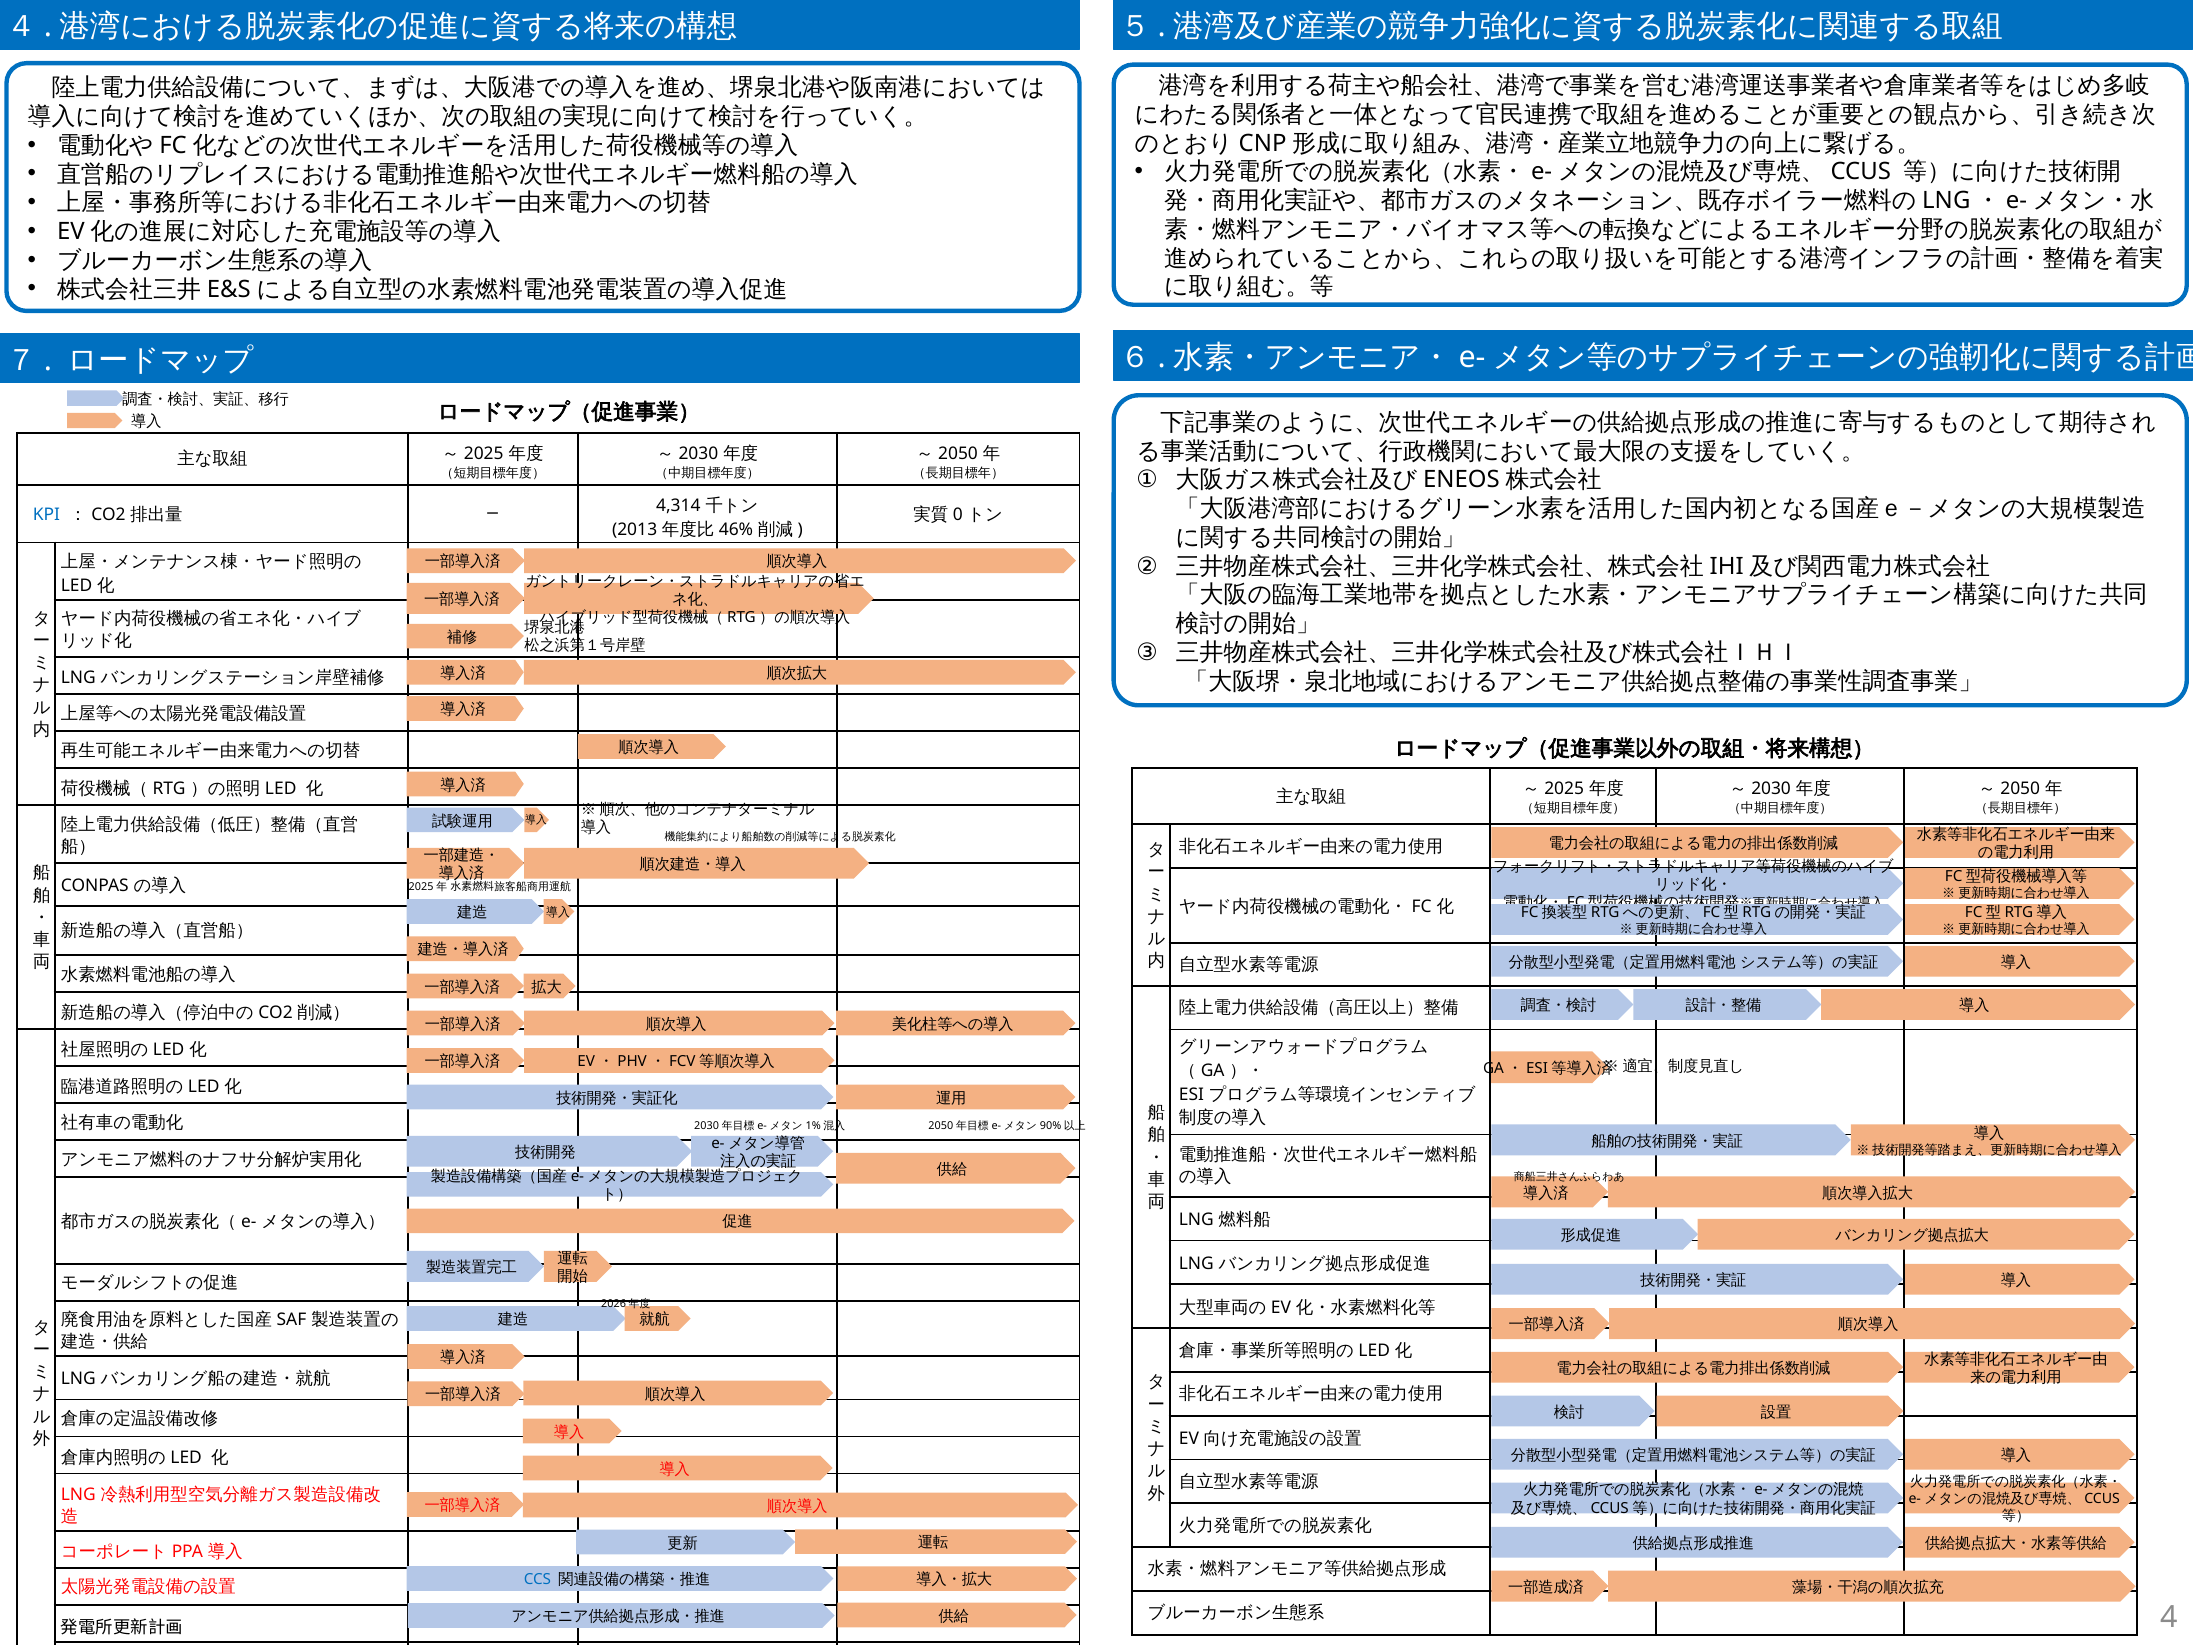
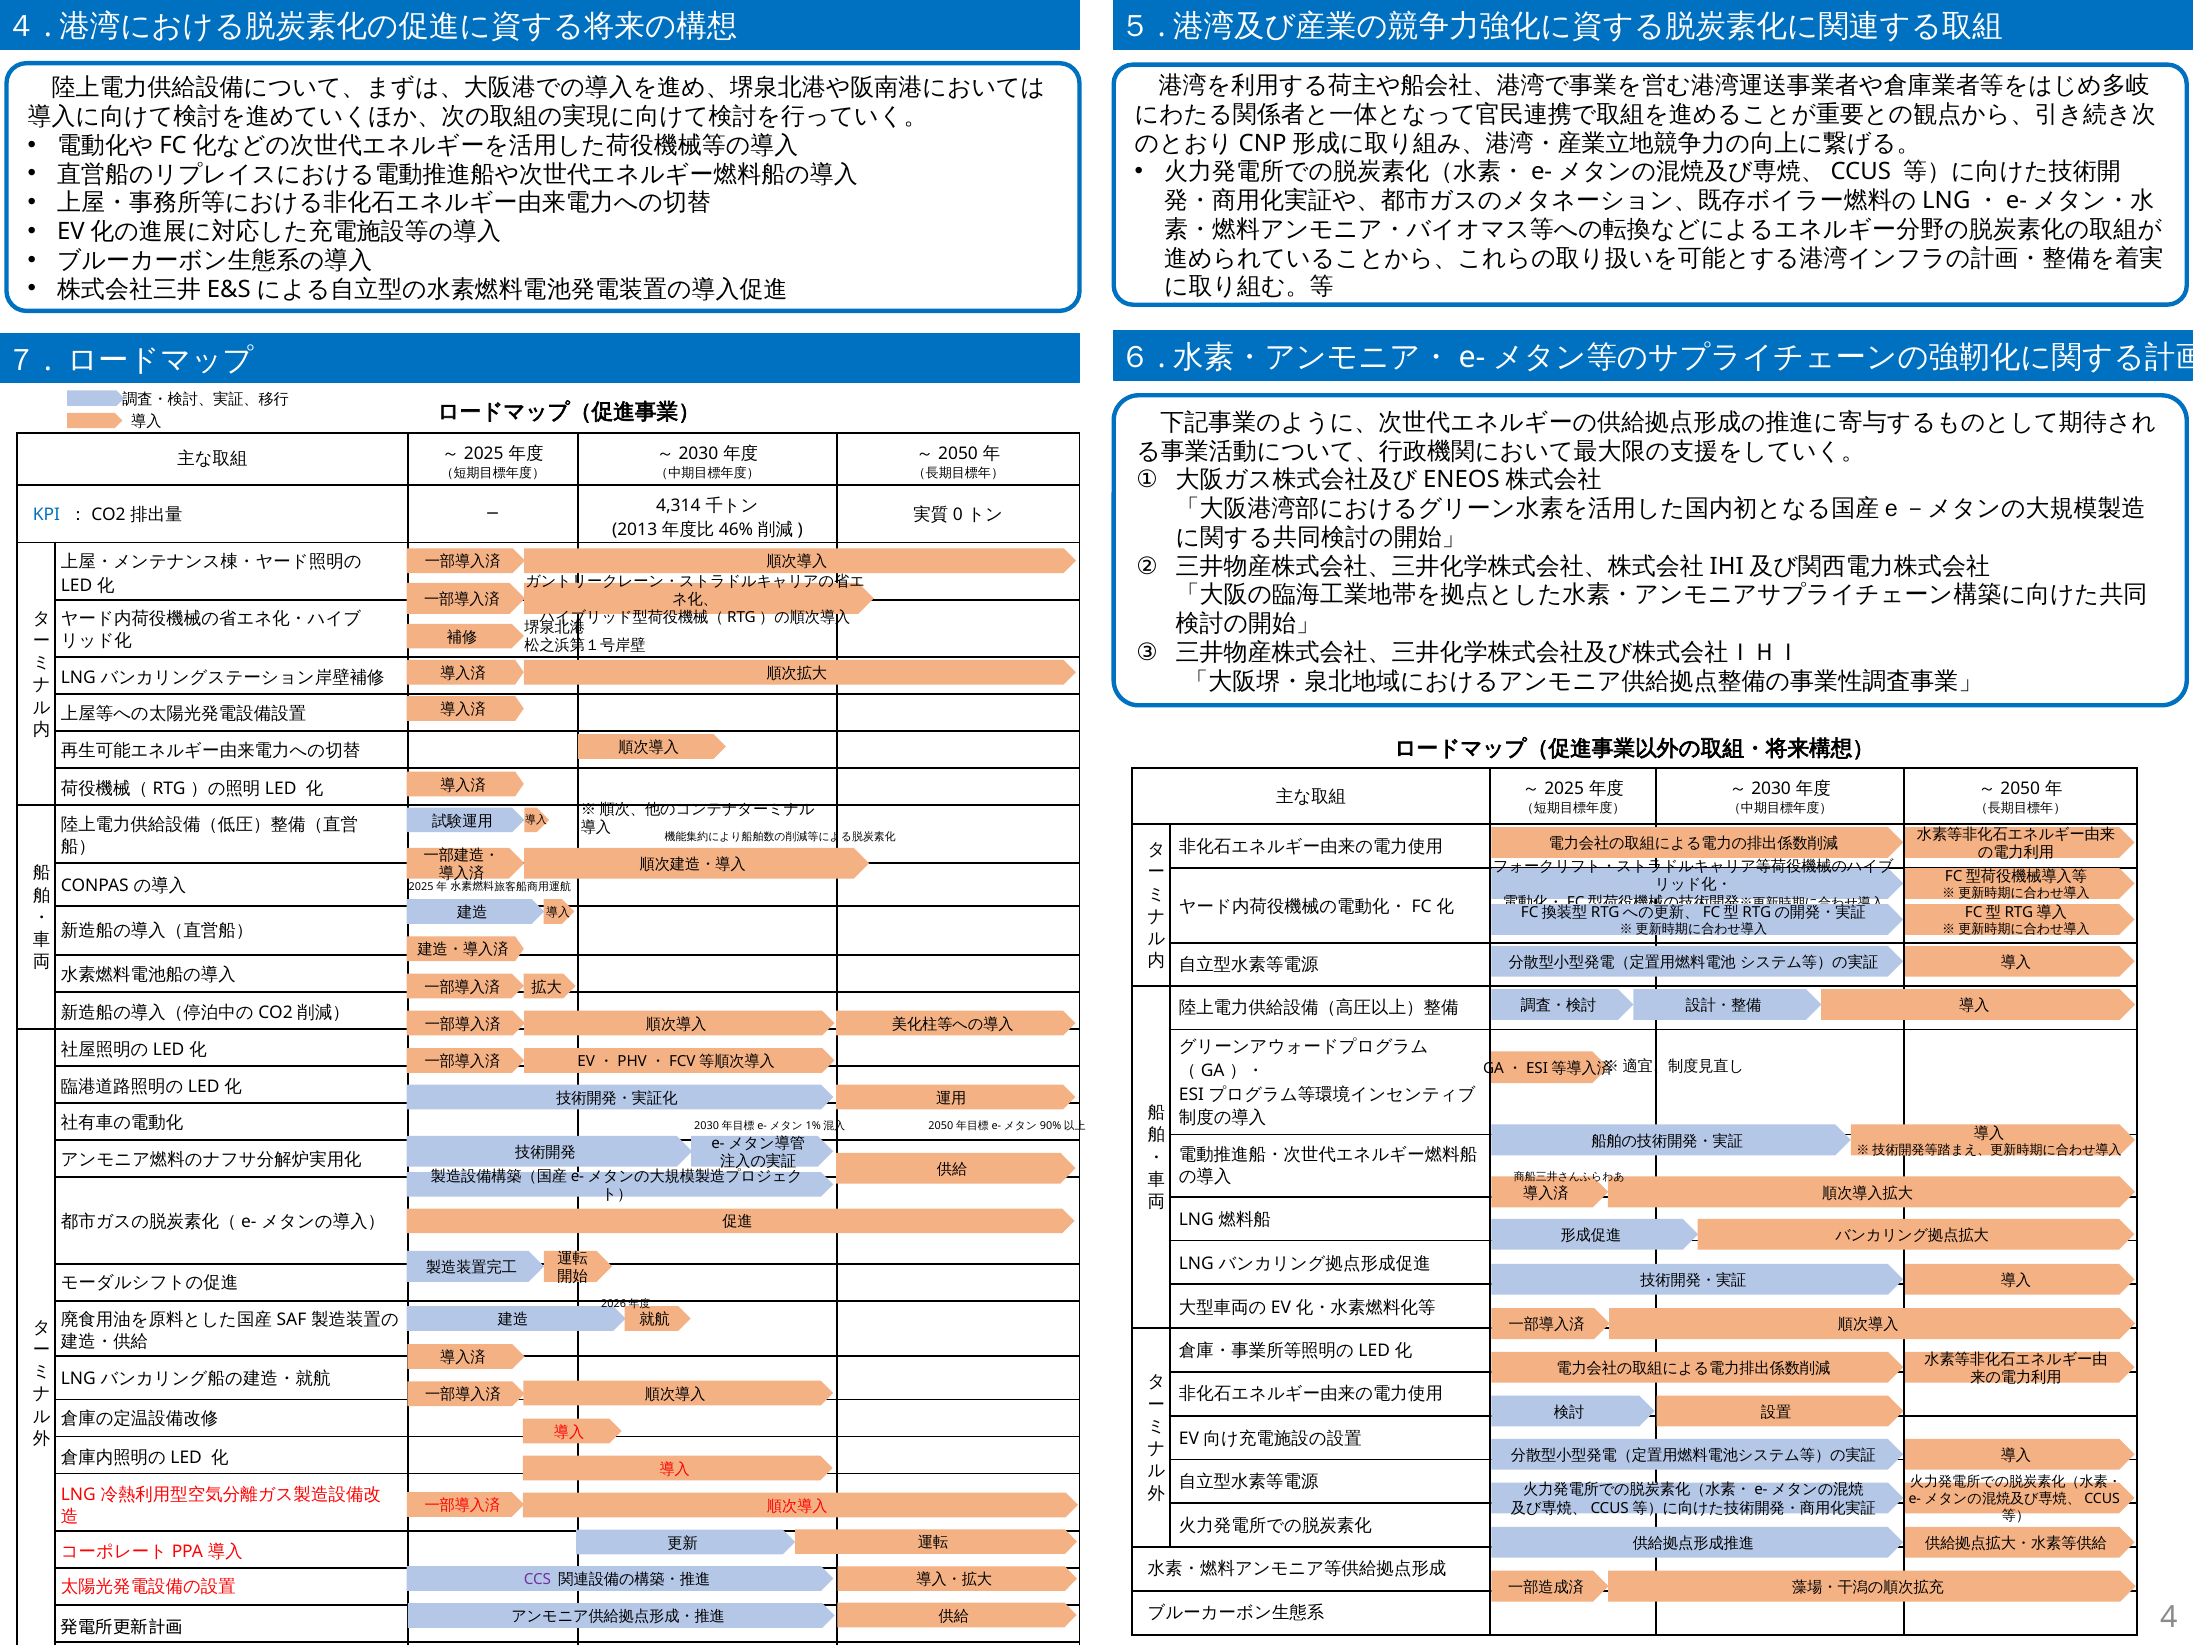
CCS at (537, 1579) colour: blue -> purple
